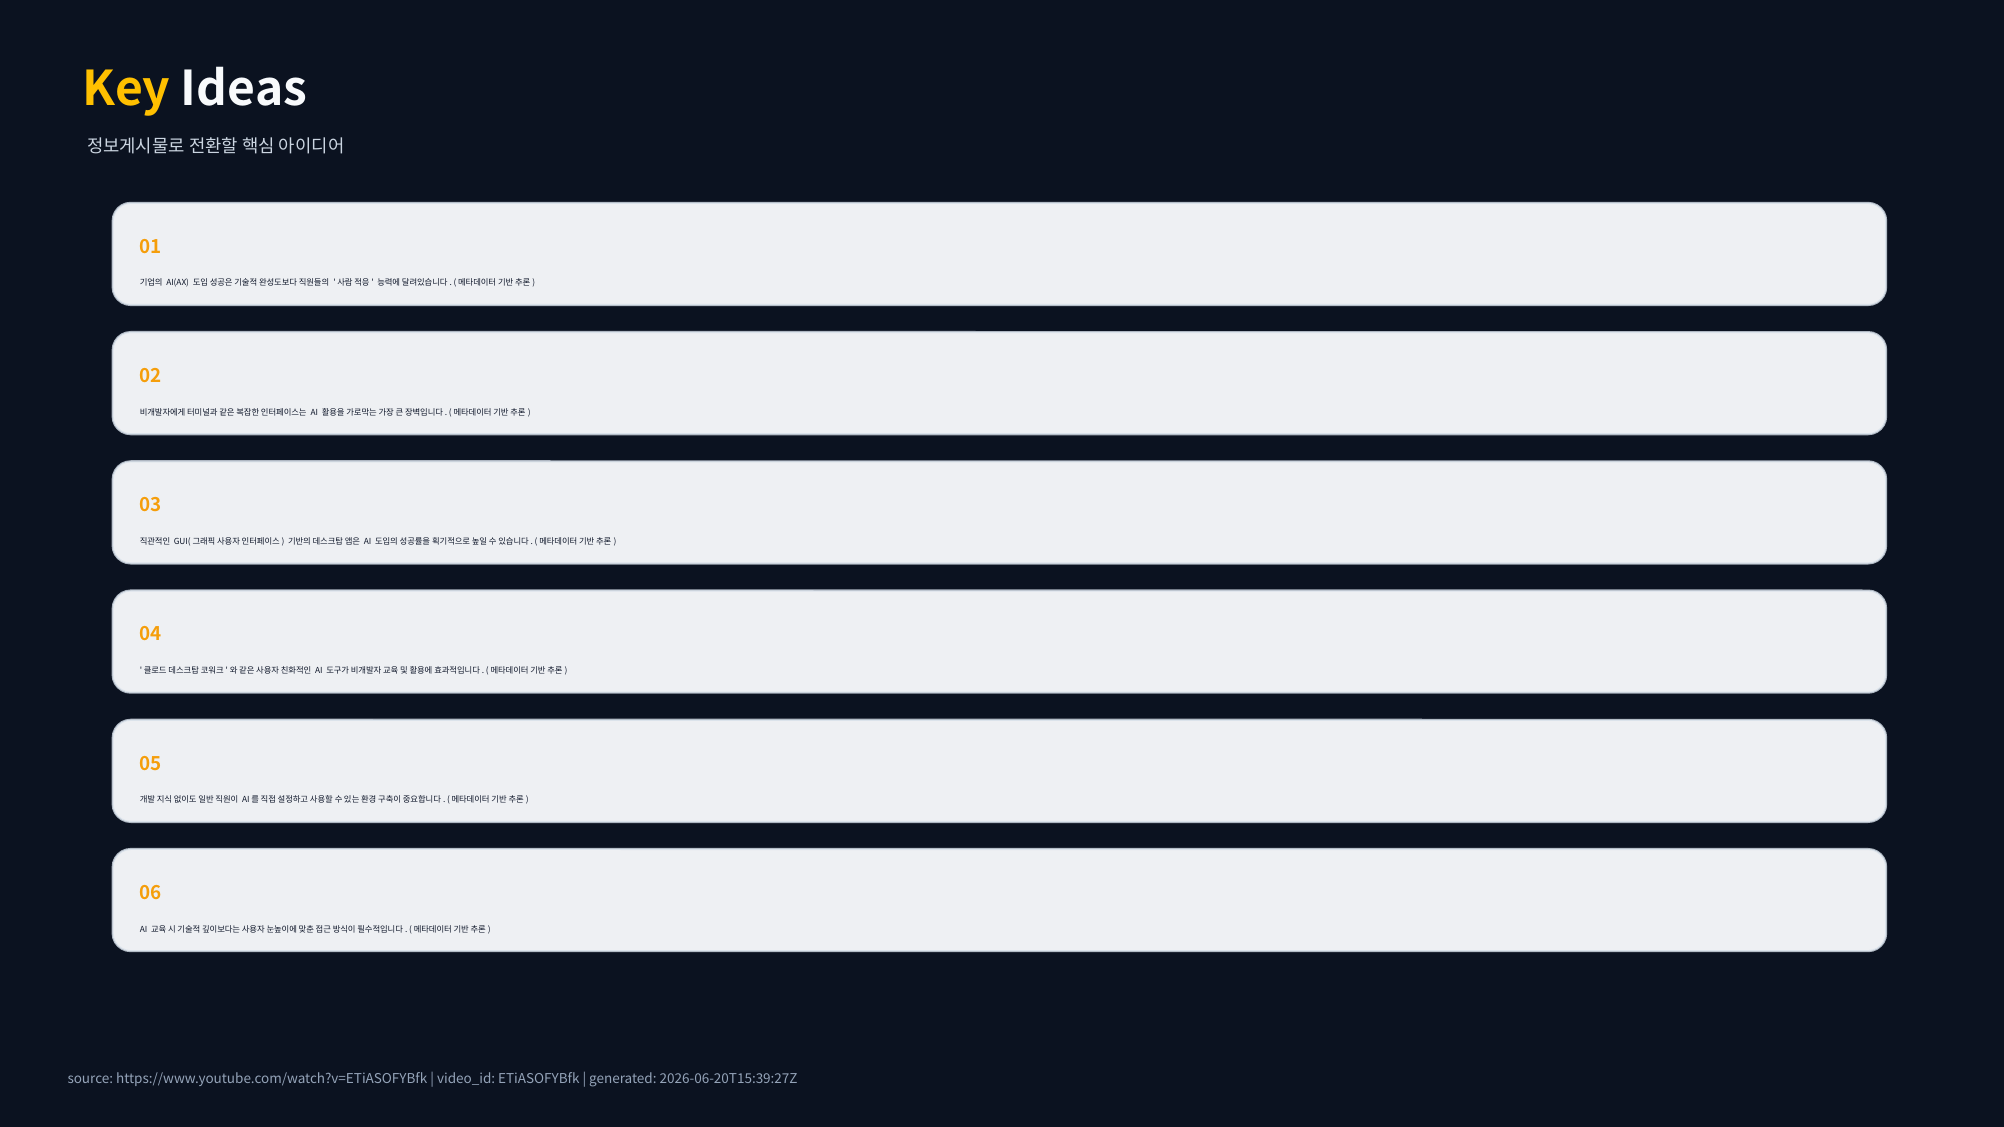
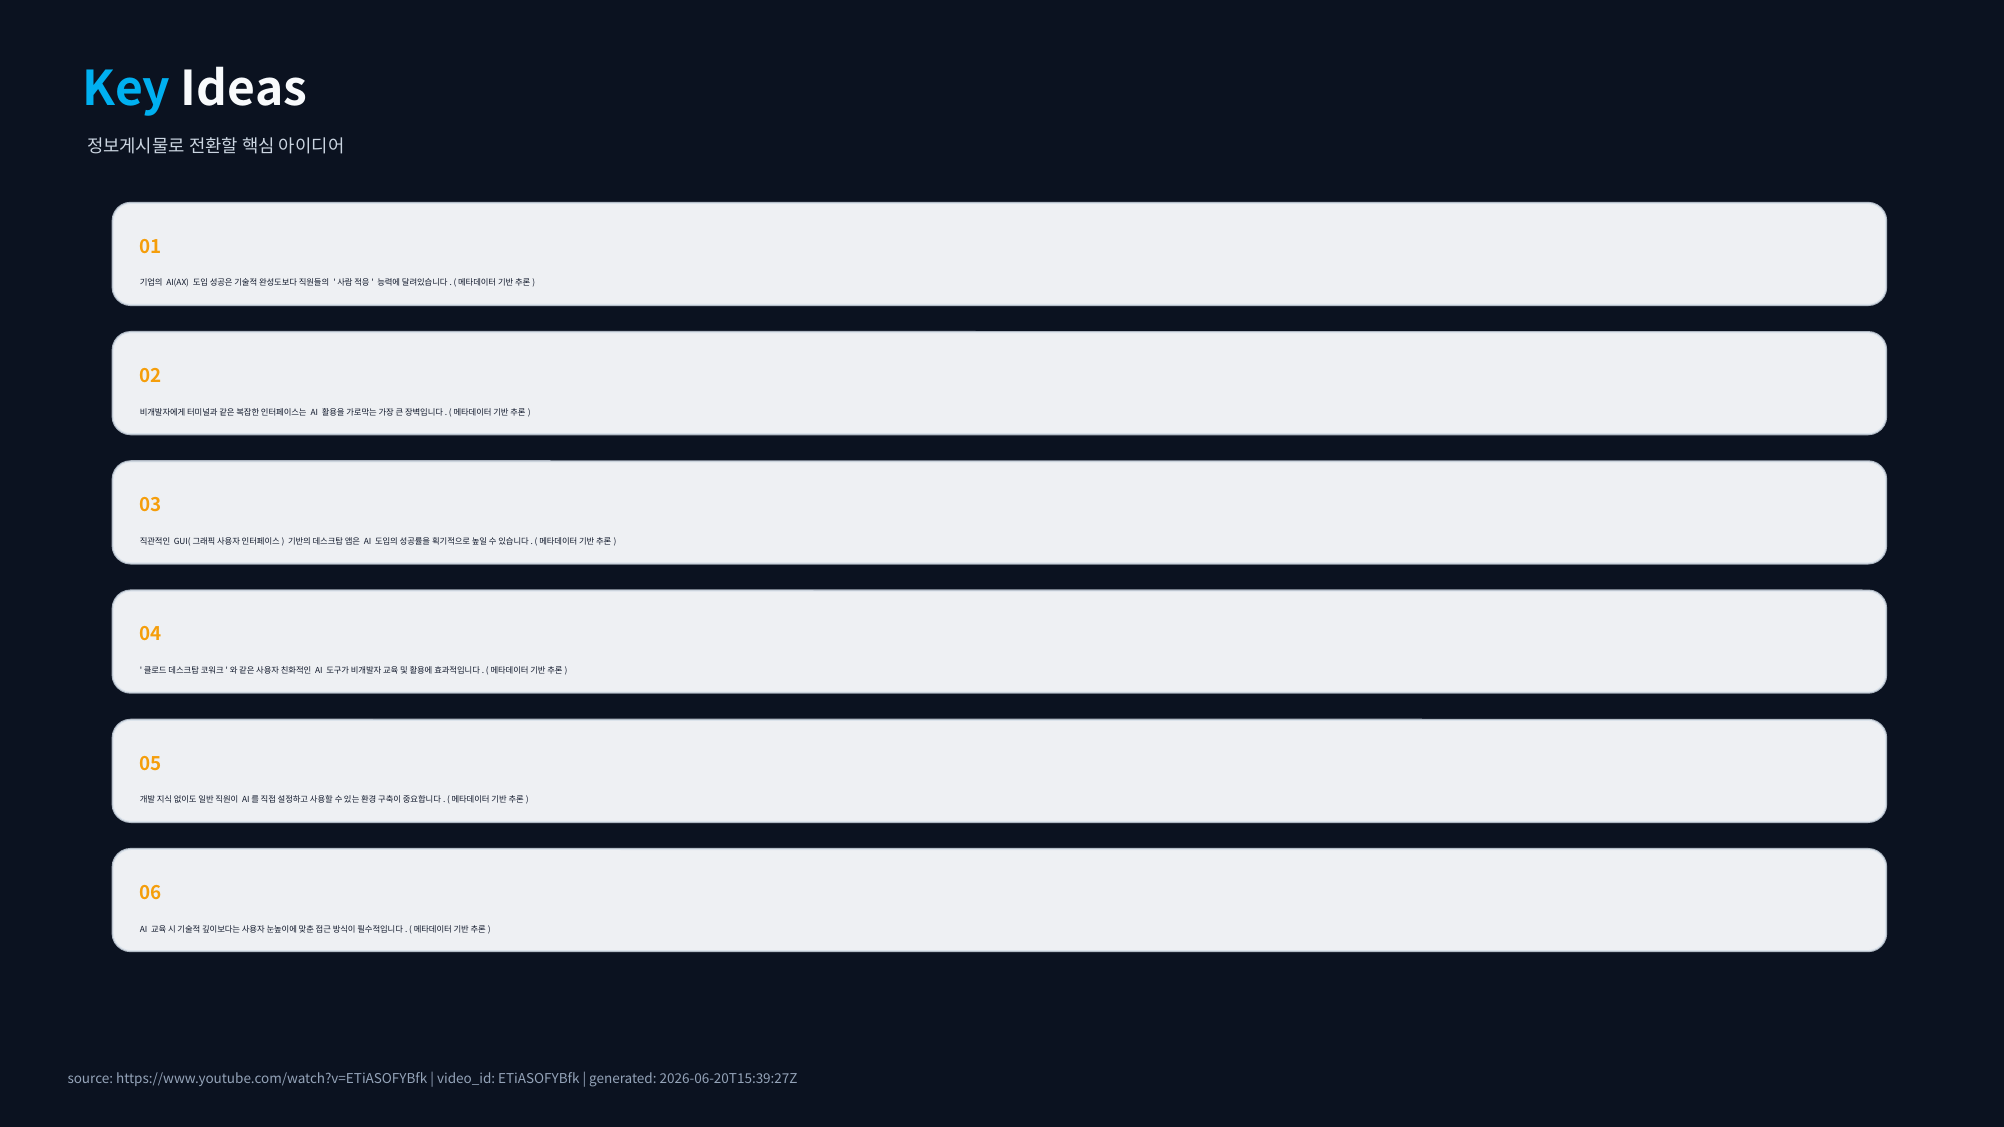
Key colour: yellow -> light blue
